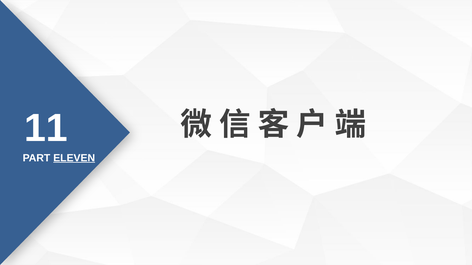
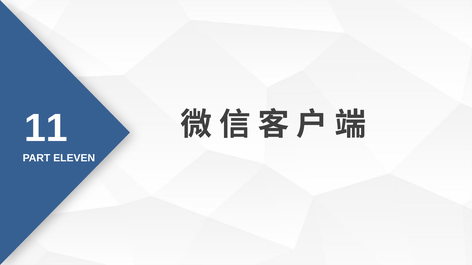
ELEVEN underline: present -> none
